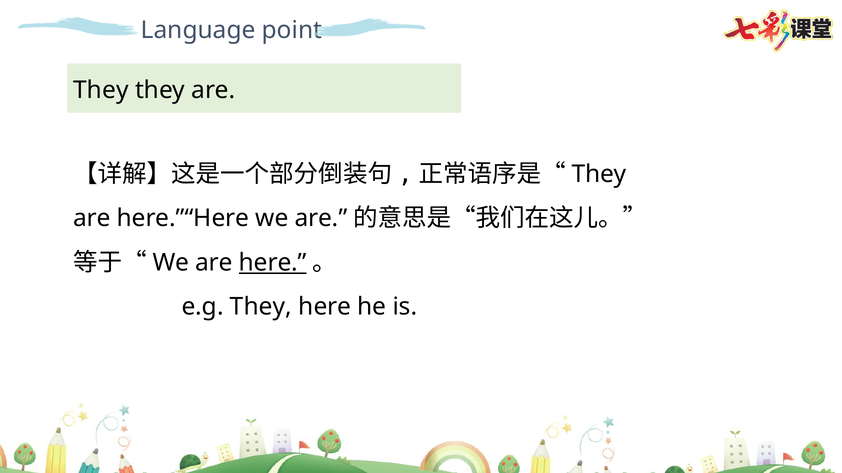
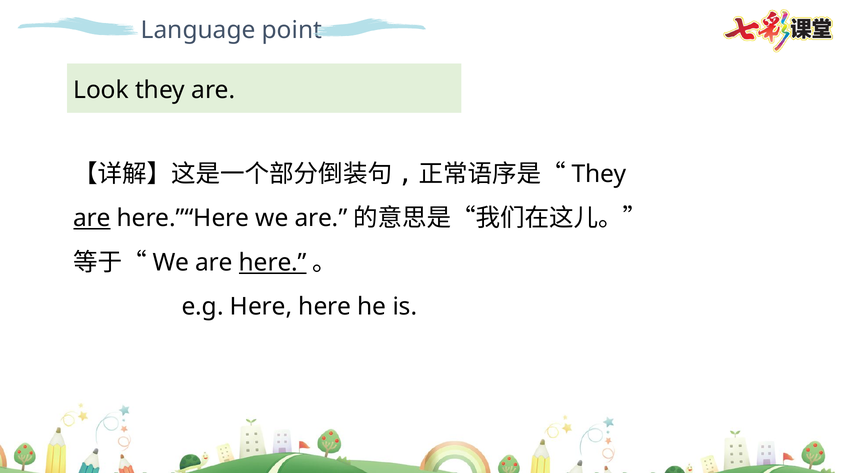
They at (101, 90): They -> Look
are at (92, 219) underline: none -> present
e.g They: They -> Here
